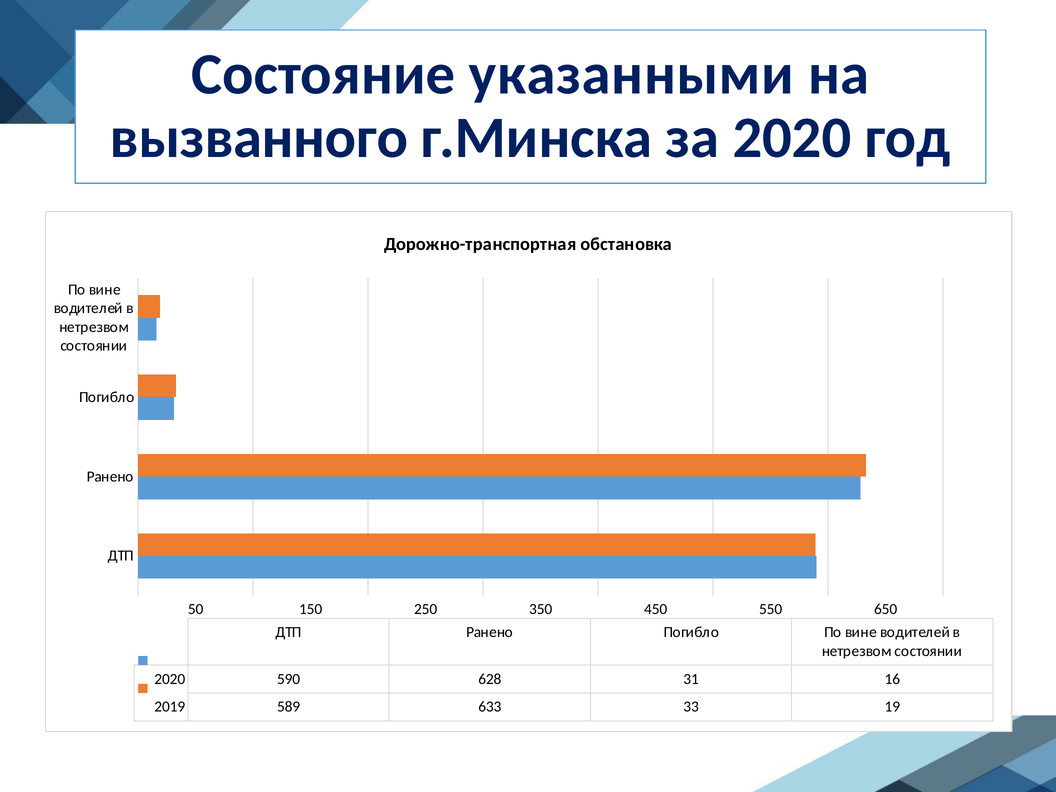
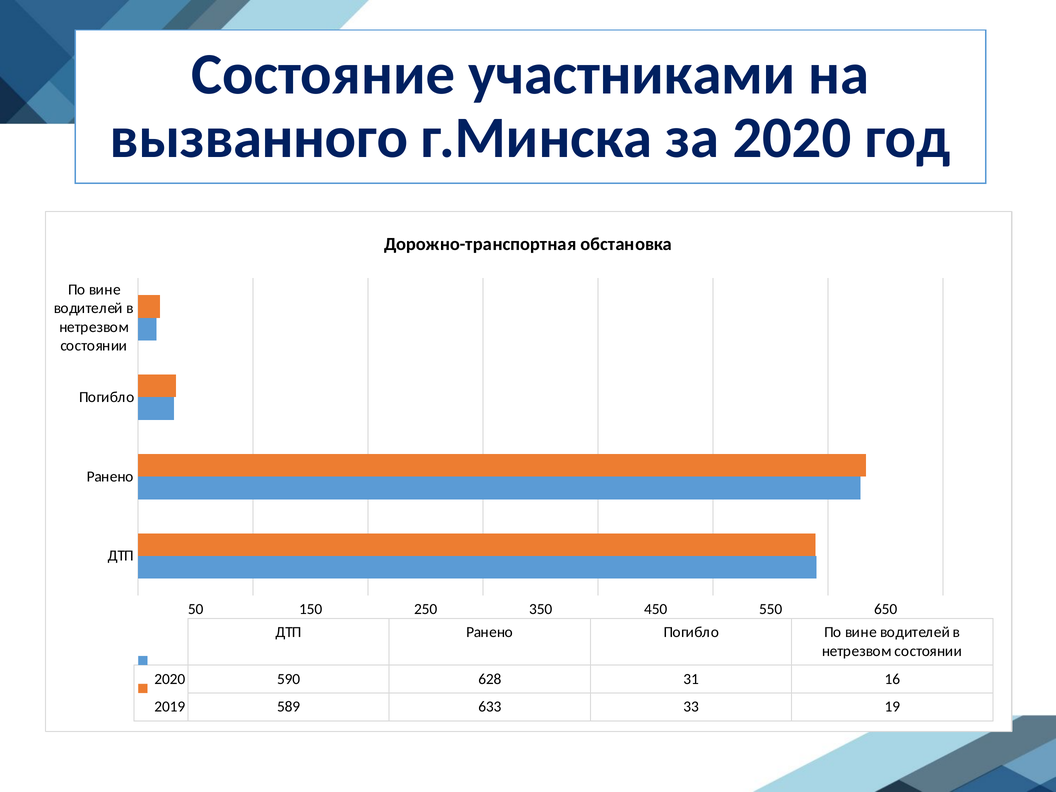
указанными: указанными -> участниками
